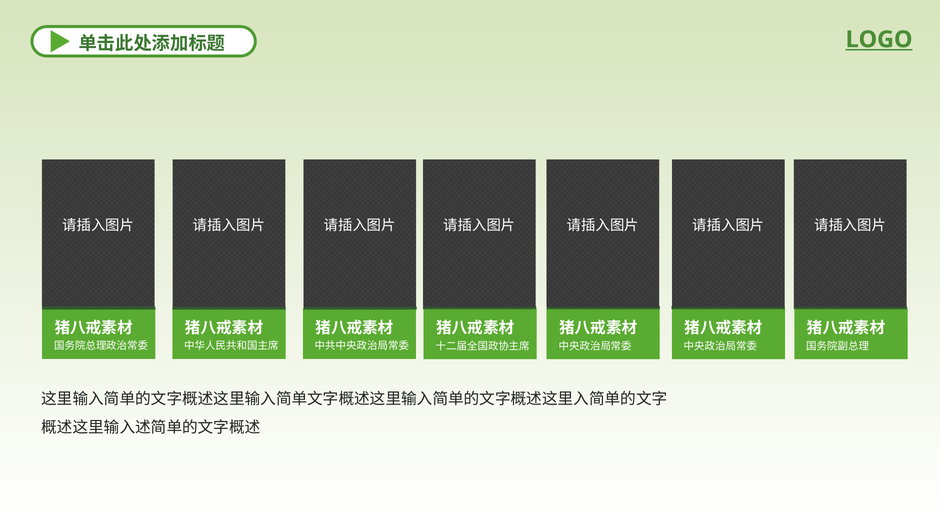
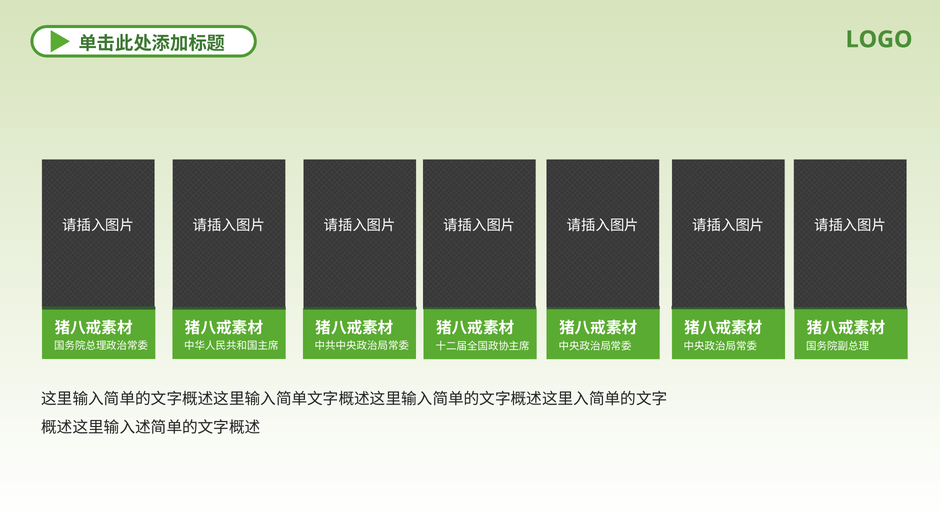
LOGO underline: present -> none
